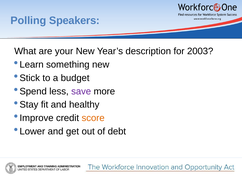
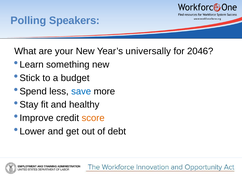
description: description -> universally
2003: 2003 -> 2046
save colour: purple -> blue
